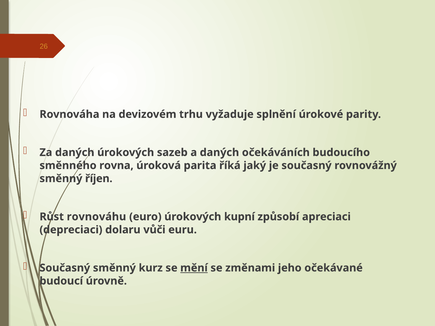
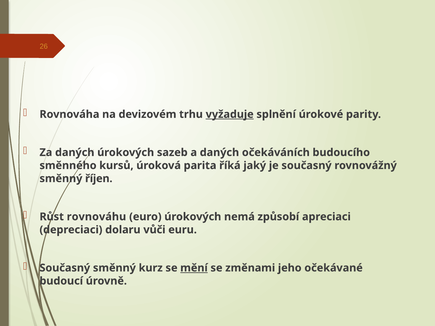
vyžaduje underline: none -> present
rovna: rovna -> kursů
kupní: kupní -> nemá
